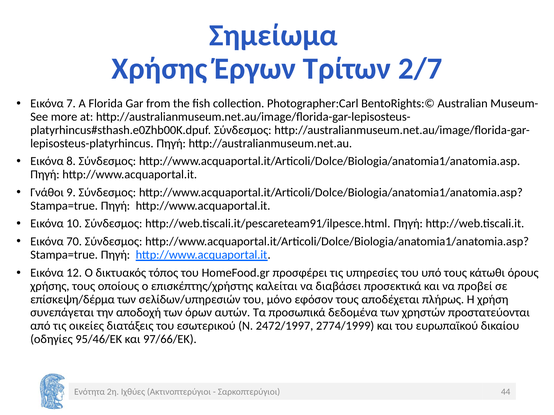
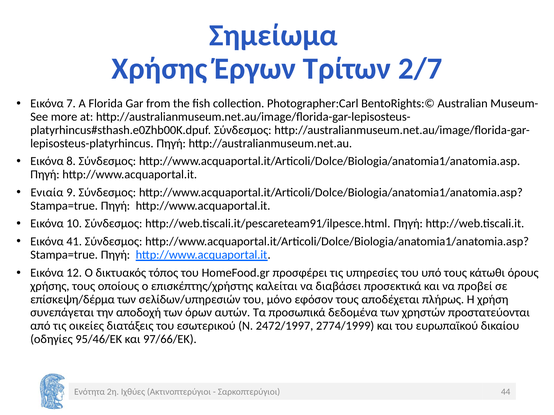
Γνάθοι: Γνάθοι -> Ενιαία
70: 70 -> 41
